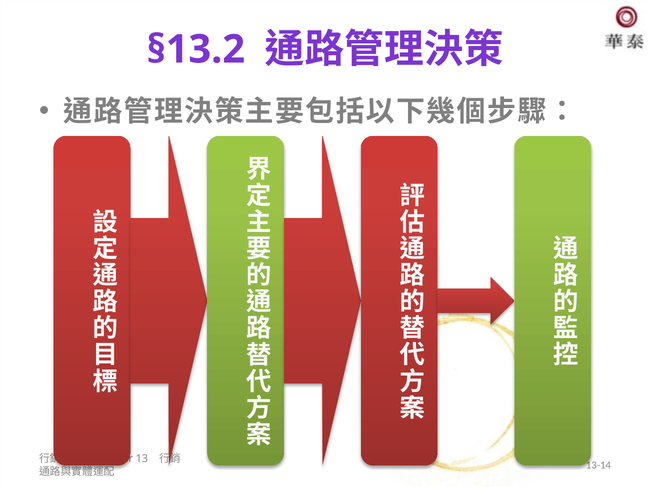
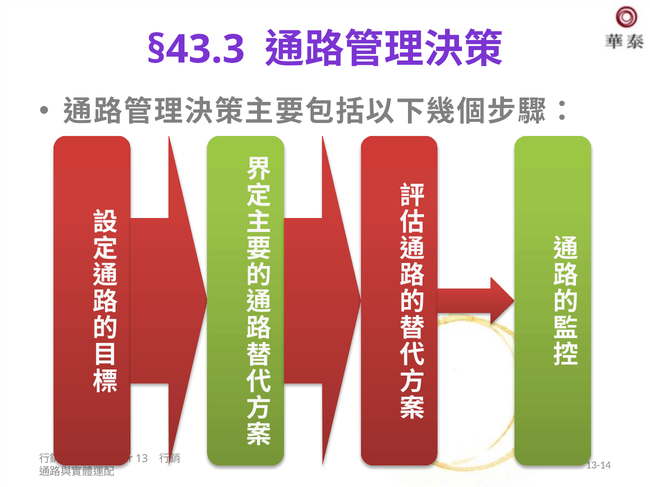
§13.2: §13.2 -> §43.3
